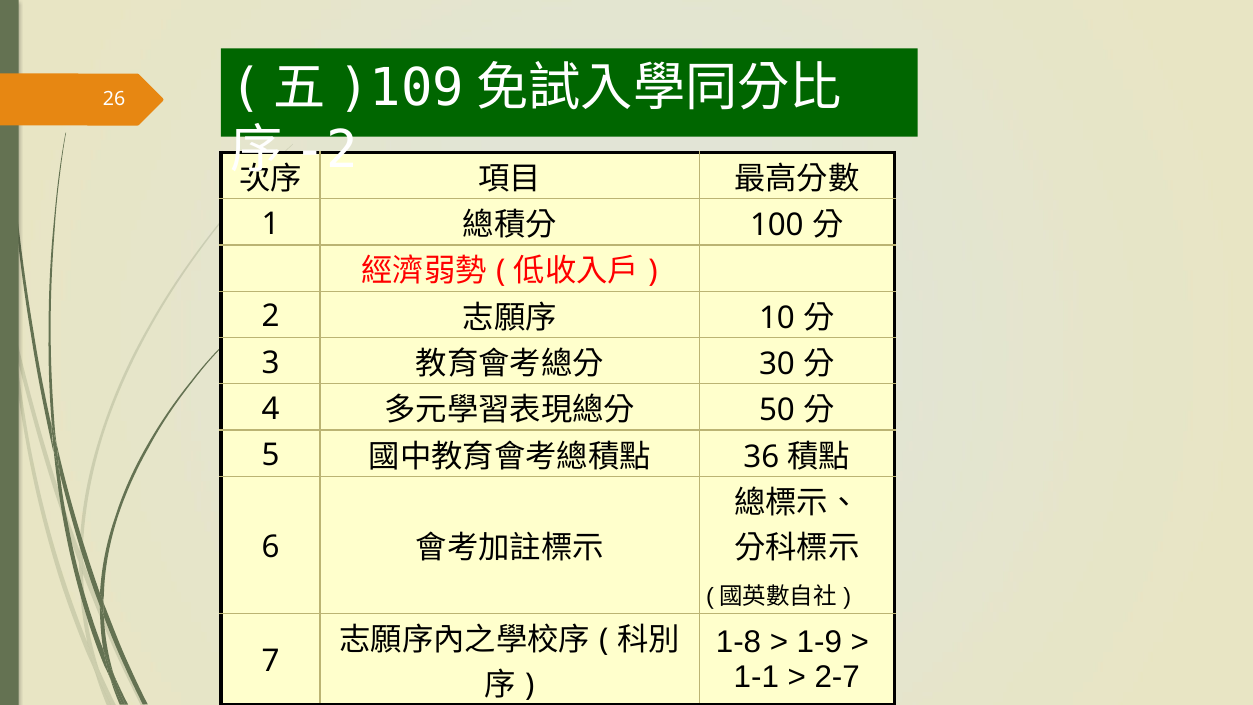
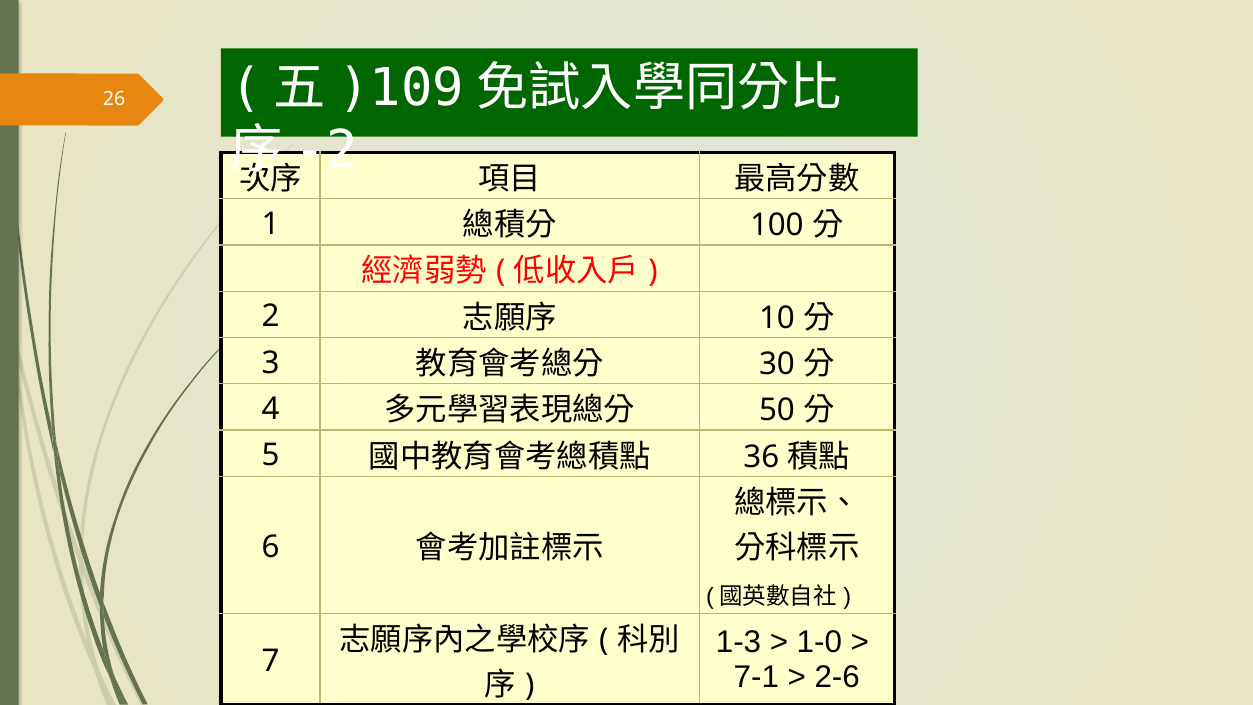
1-8: 1-8 -> 1-3
1-9: 1-9 -> 1-0
1-1: 1-1 -> 7-1
2-7: 2-7 -> 2-6
